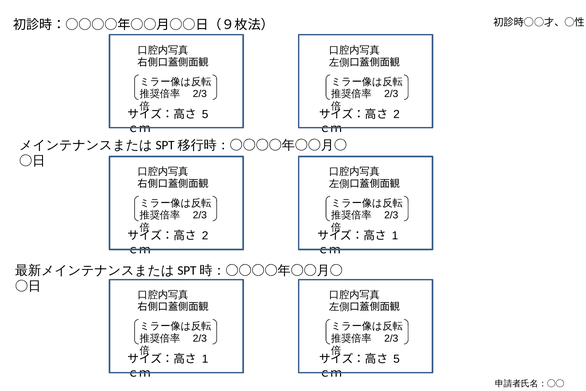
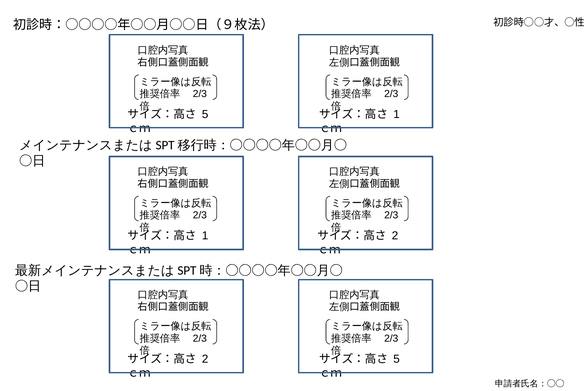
2 at (397, 114): 2 -> 1
2 at (205, 236): 2 -> 1
1 at (395, 236): 1 -> 2
1 at (205, 359): 1 -> 2
